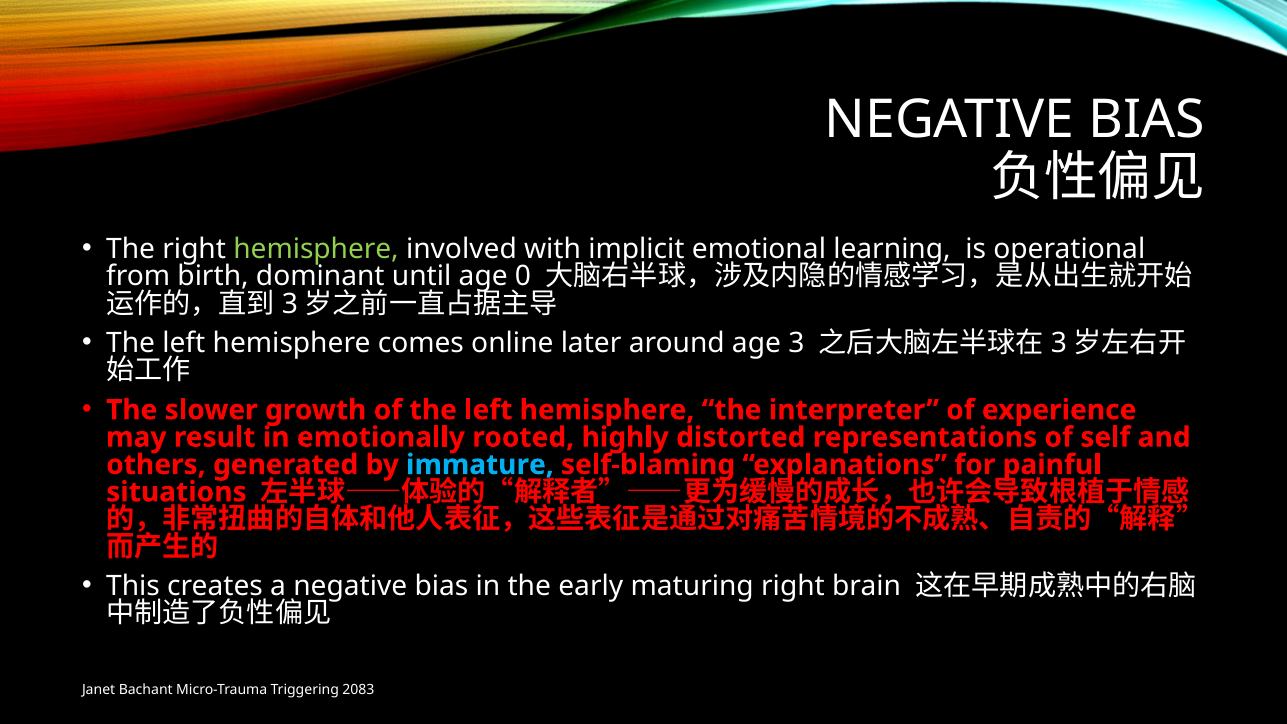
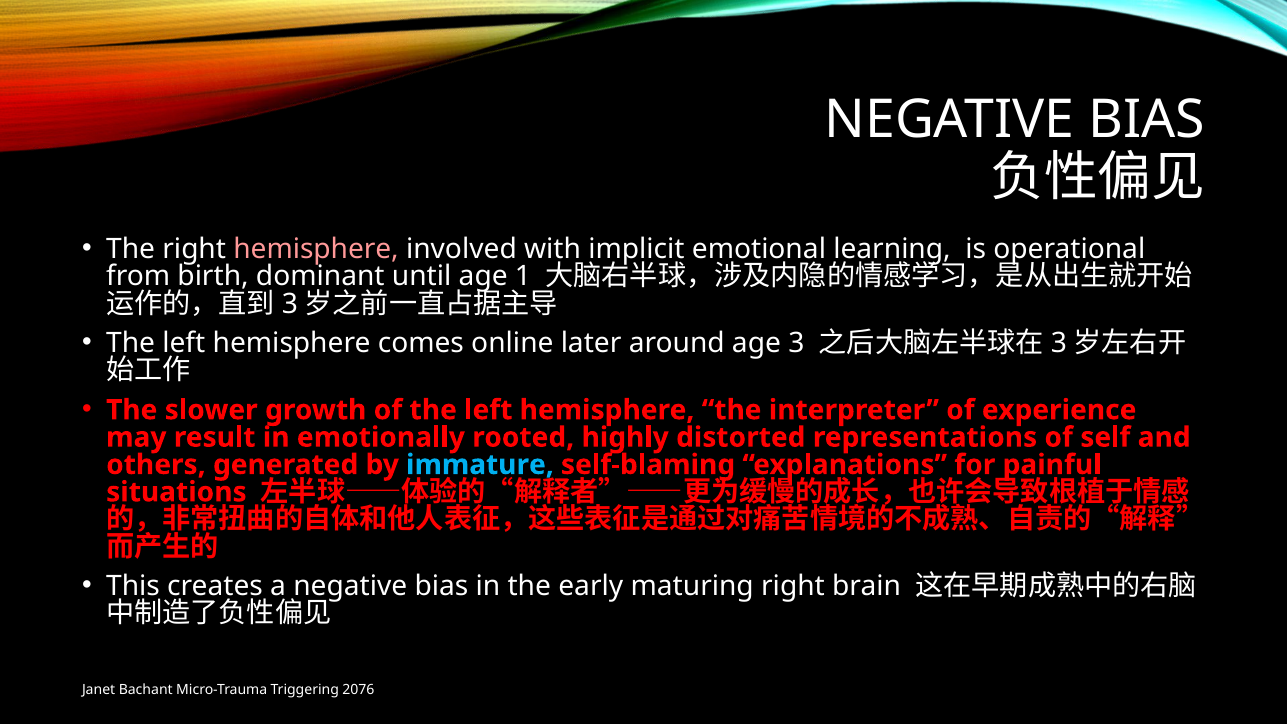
hemisphere at (316, 249) colour: light green -> pink
0: 0 -> 1
2083: 2083 -> 2076
